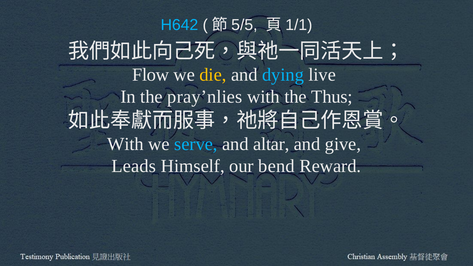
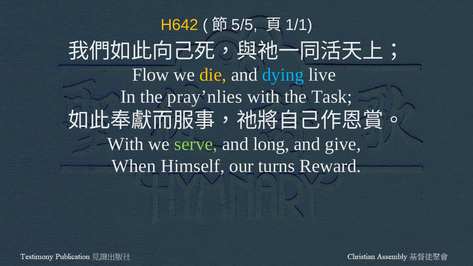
H642 colour: light blue -> yellow
Thus: Thus -> Task
serve colour: light blue -> light green
altar: altar -> long
Leads: Leads -> When
bend: bend -> turns
